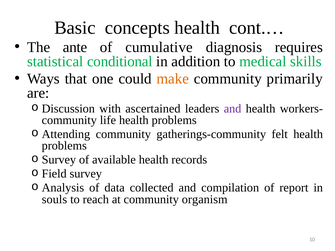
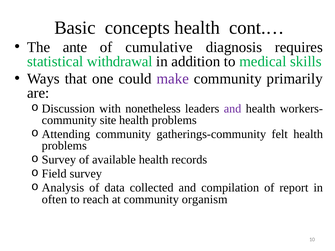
conditional: conditional -> withdrawal
make colour: orange -> purple
ascertained: ascertained -> nonetheless
life: life -> site
souls: souls -> often
